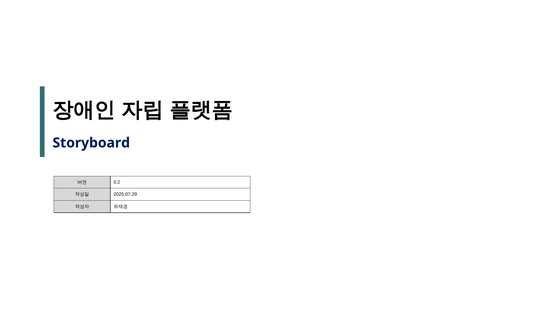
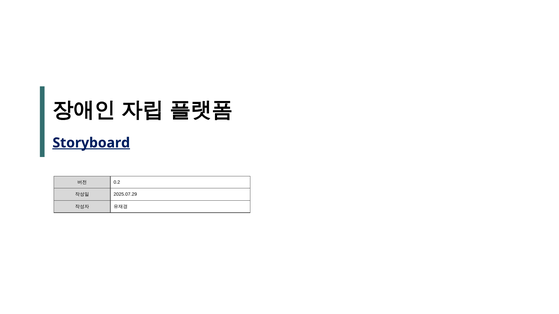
Storyboard underline: none -> present
